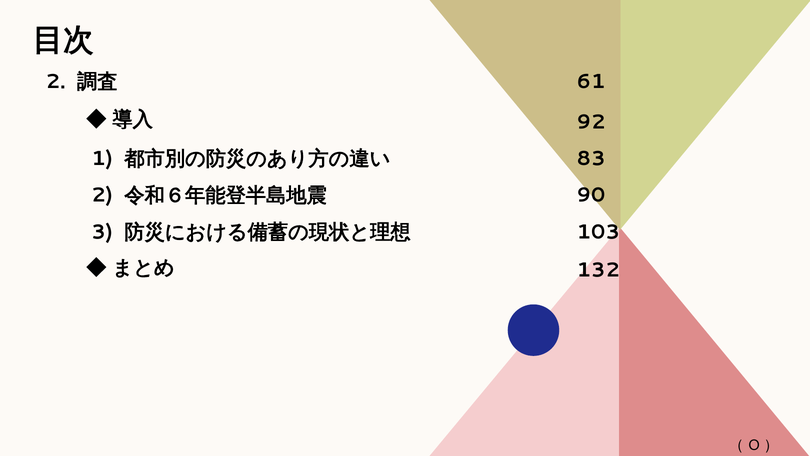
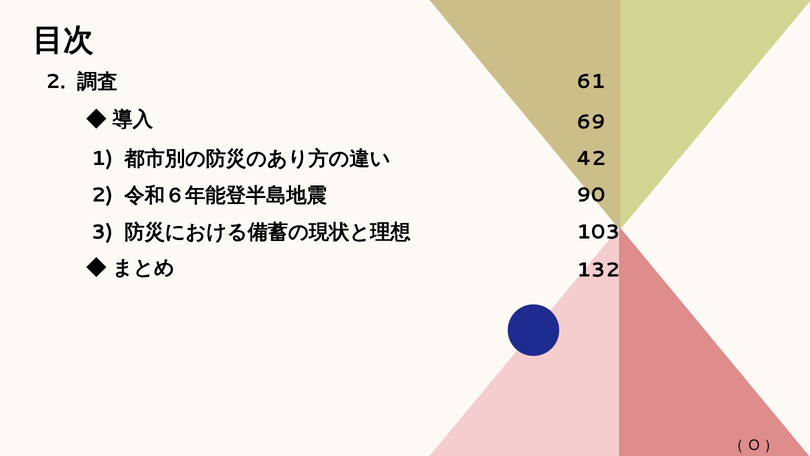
92: 92 -> 69
83: 83 -> 42
